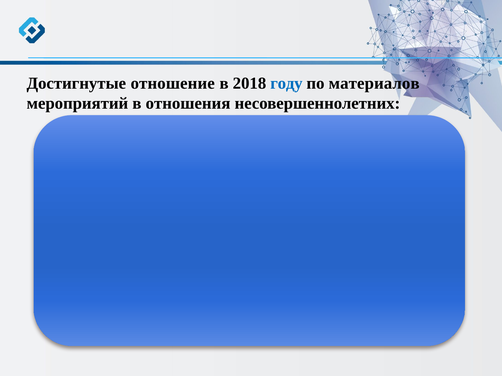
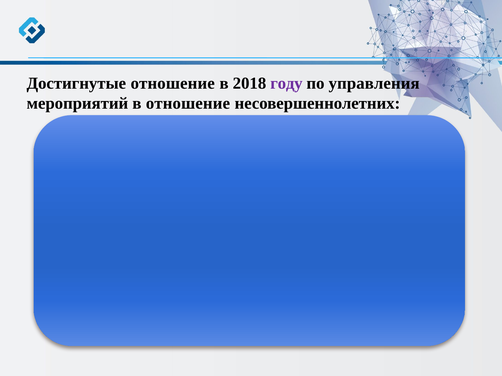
году colour: blue -> purple
материалов: материалов -> управления
в отношения: отношения -> отношение
